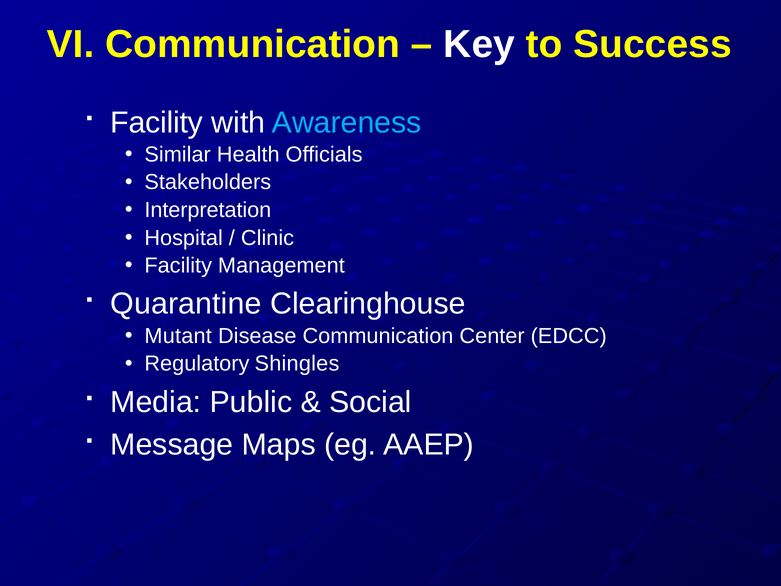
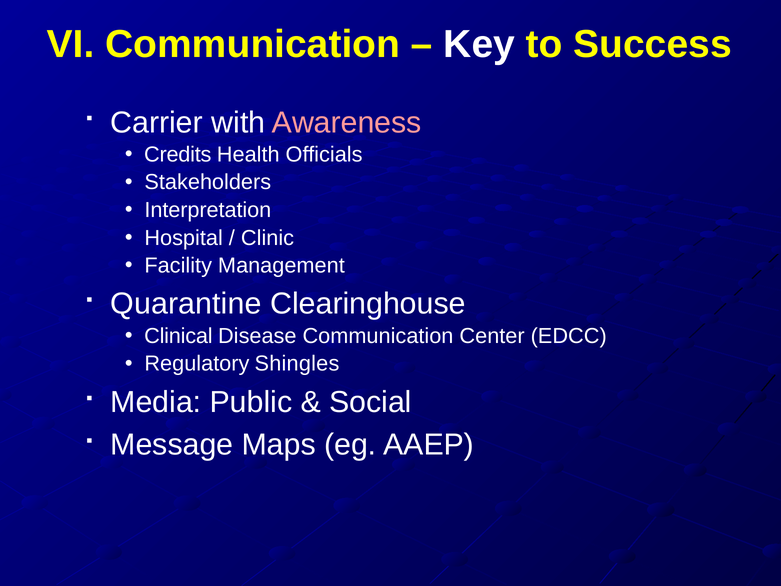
Facility at (157, 122): Facility -> Carrier
Awareness colour: light blue -> pink
Similar: Similar -> Credits
Mutant: Mutant -> Clinical
